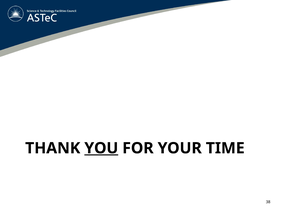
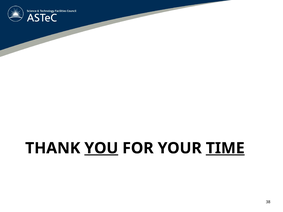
TIME underline: none -> present
